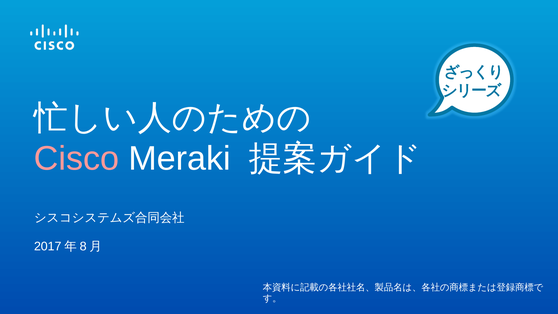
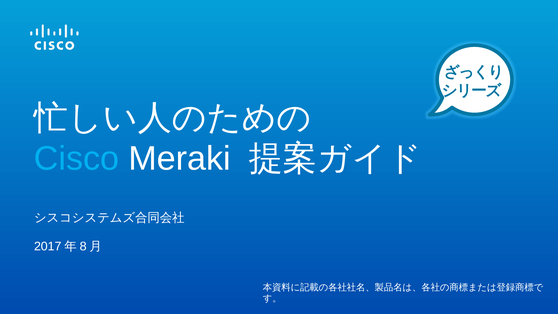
Cisco colour: pink -> light blue
